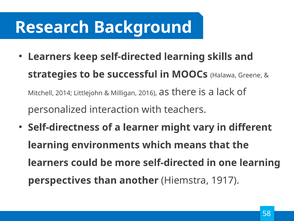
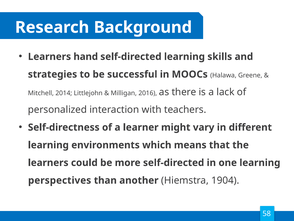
keep: keep -> hand
1917: 1917 -> 1904
